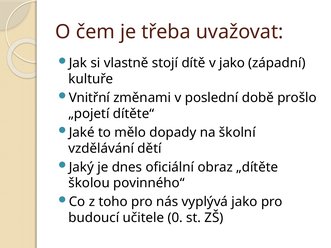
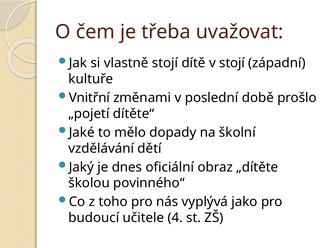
v jako: jako -> stojí
0: 0 -> 4
